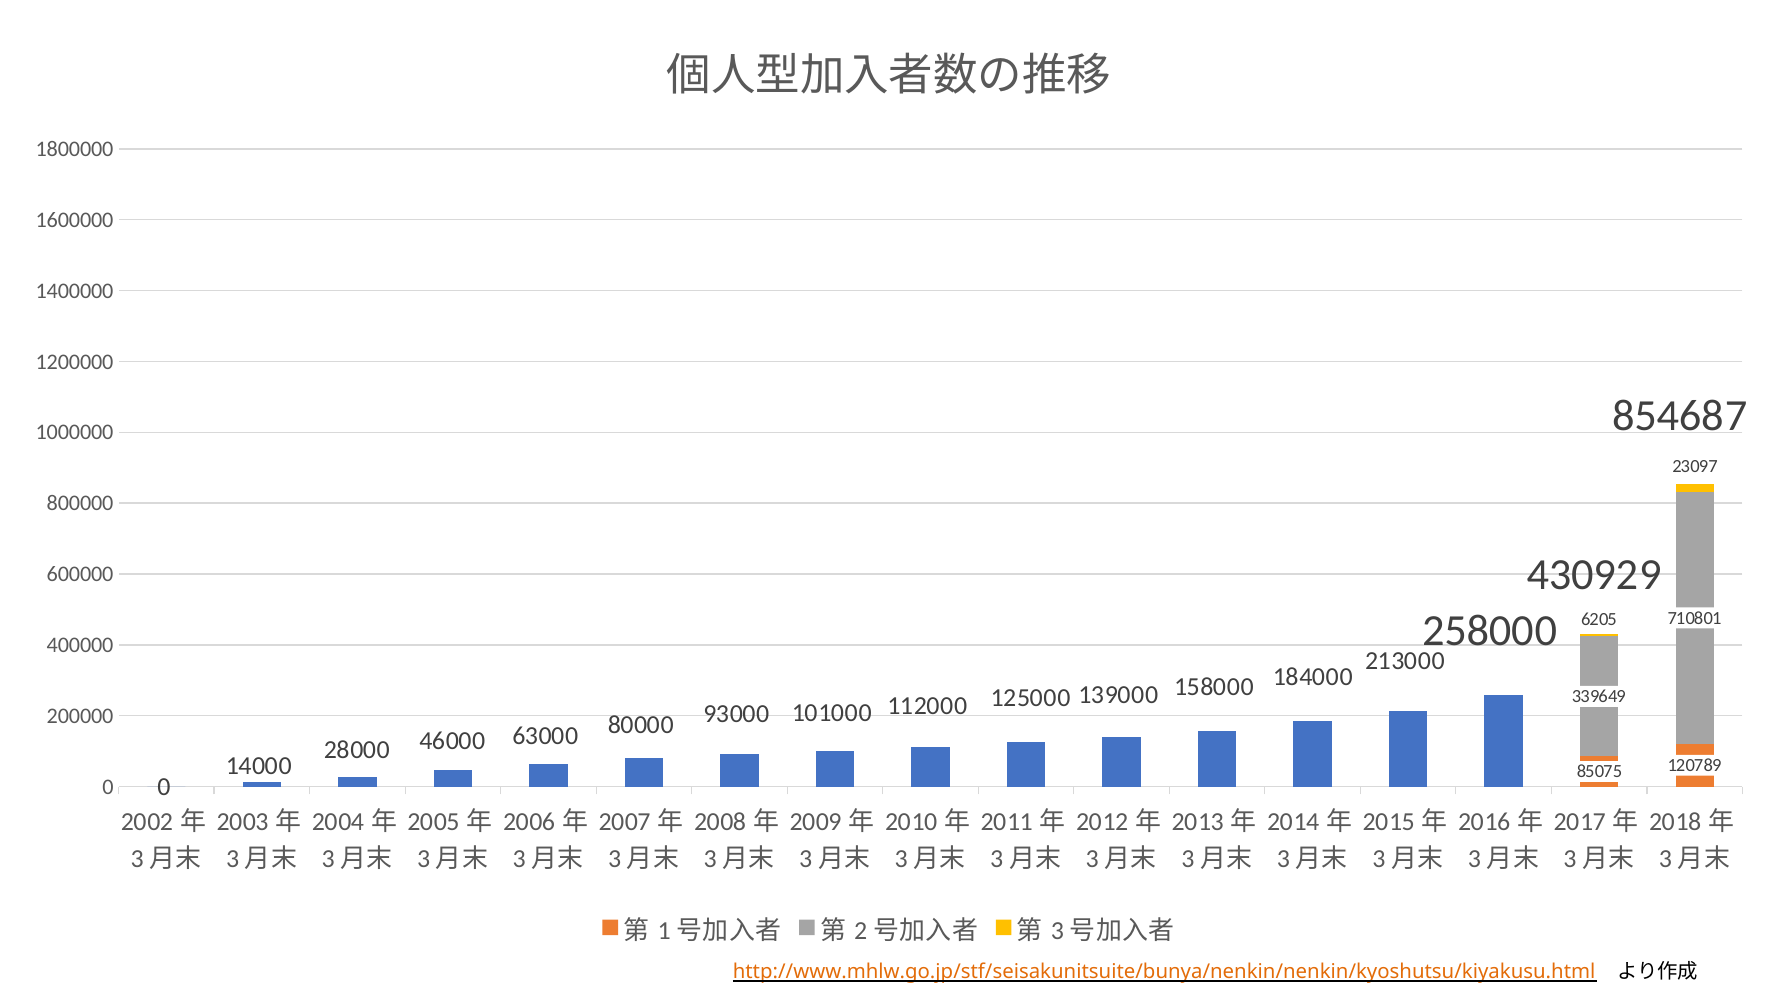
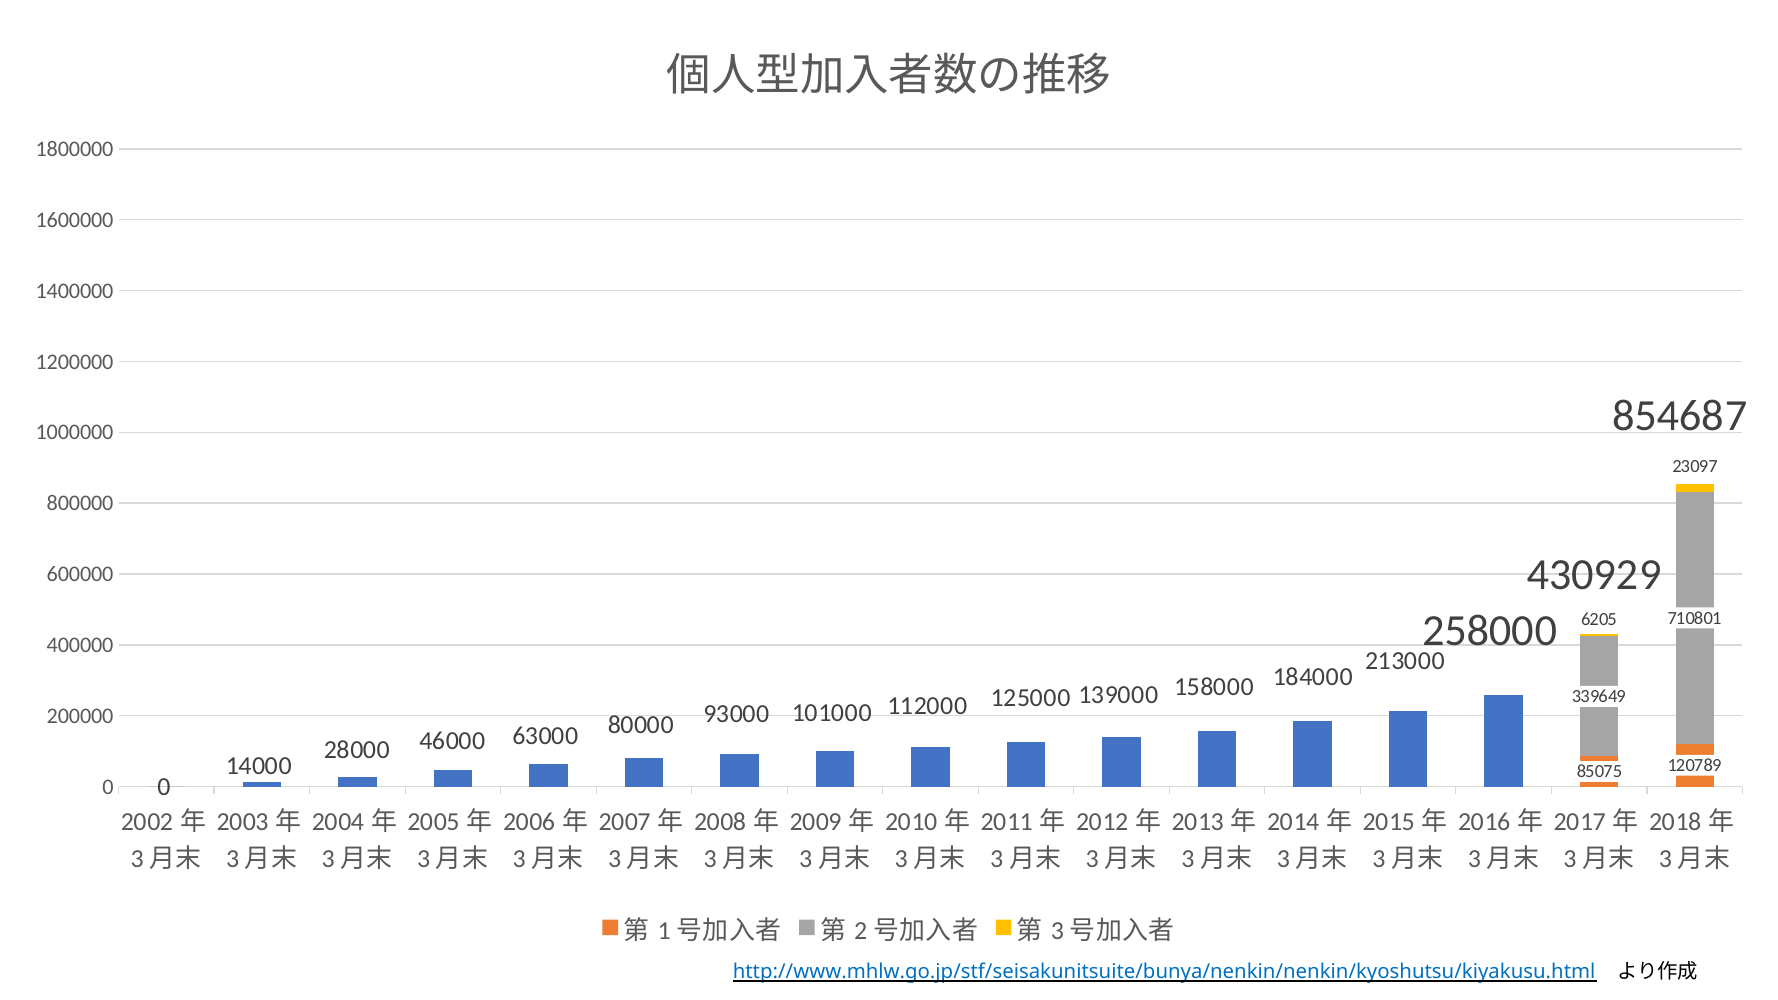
http://www.mhlw.go.jp/stf/seisakunitsuite/bunya/nenkin/nenkin/kyoshutsu/kiyakusu.html colour: orange -> blue
